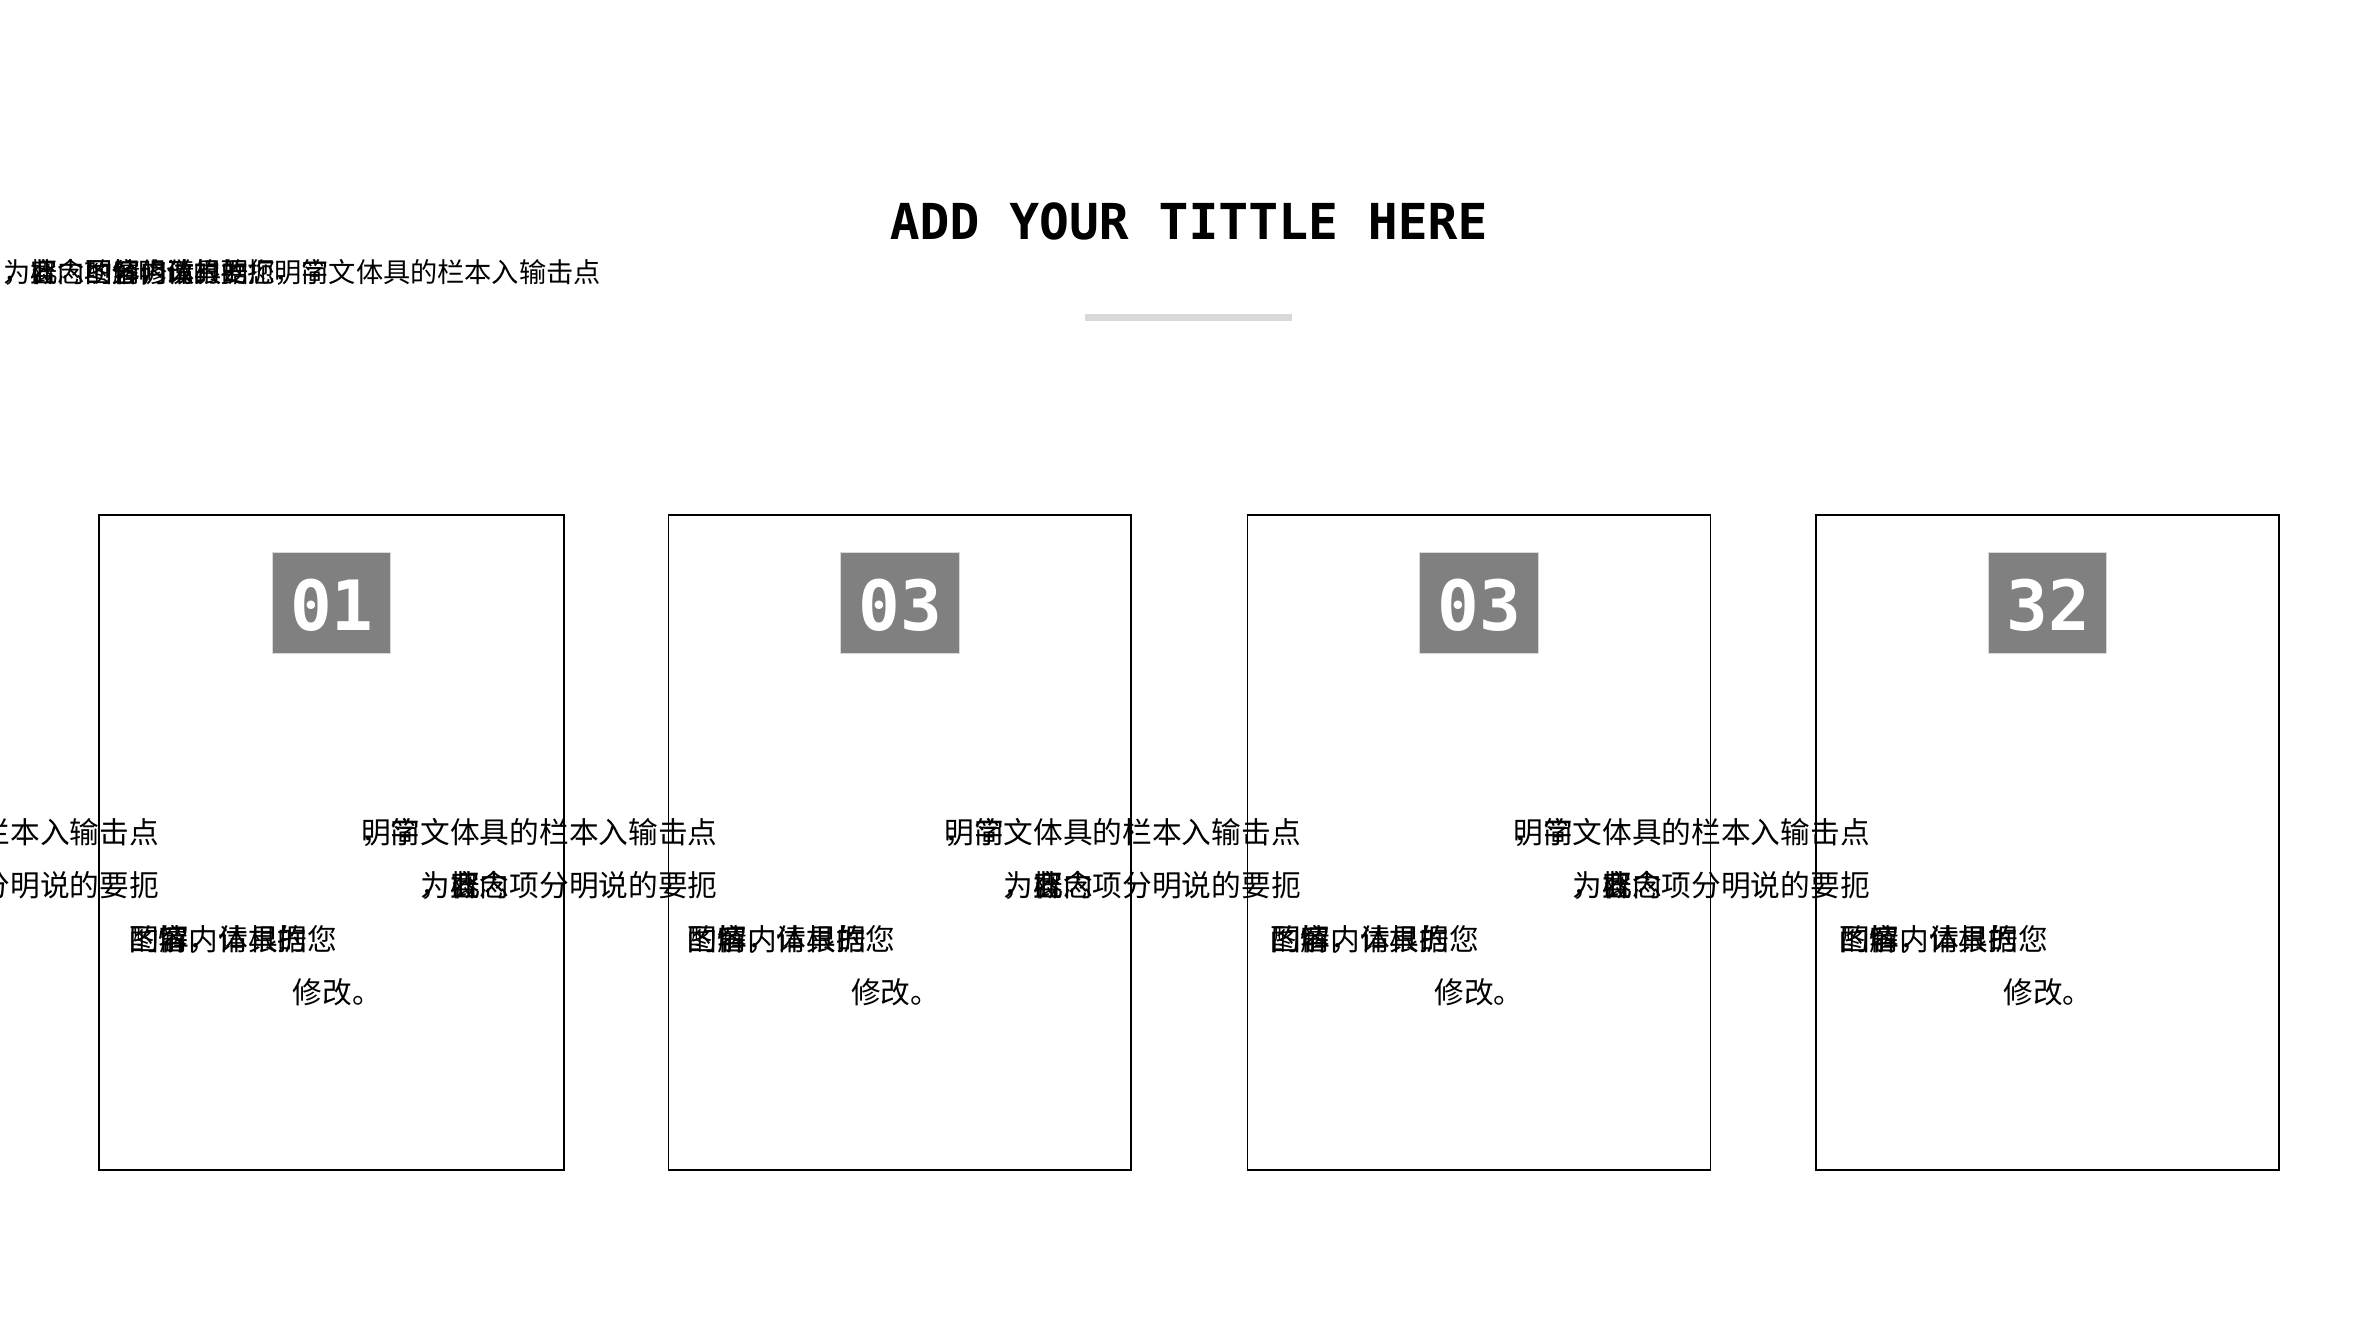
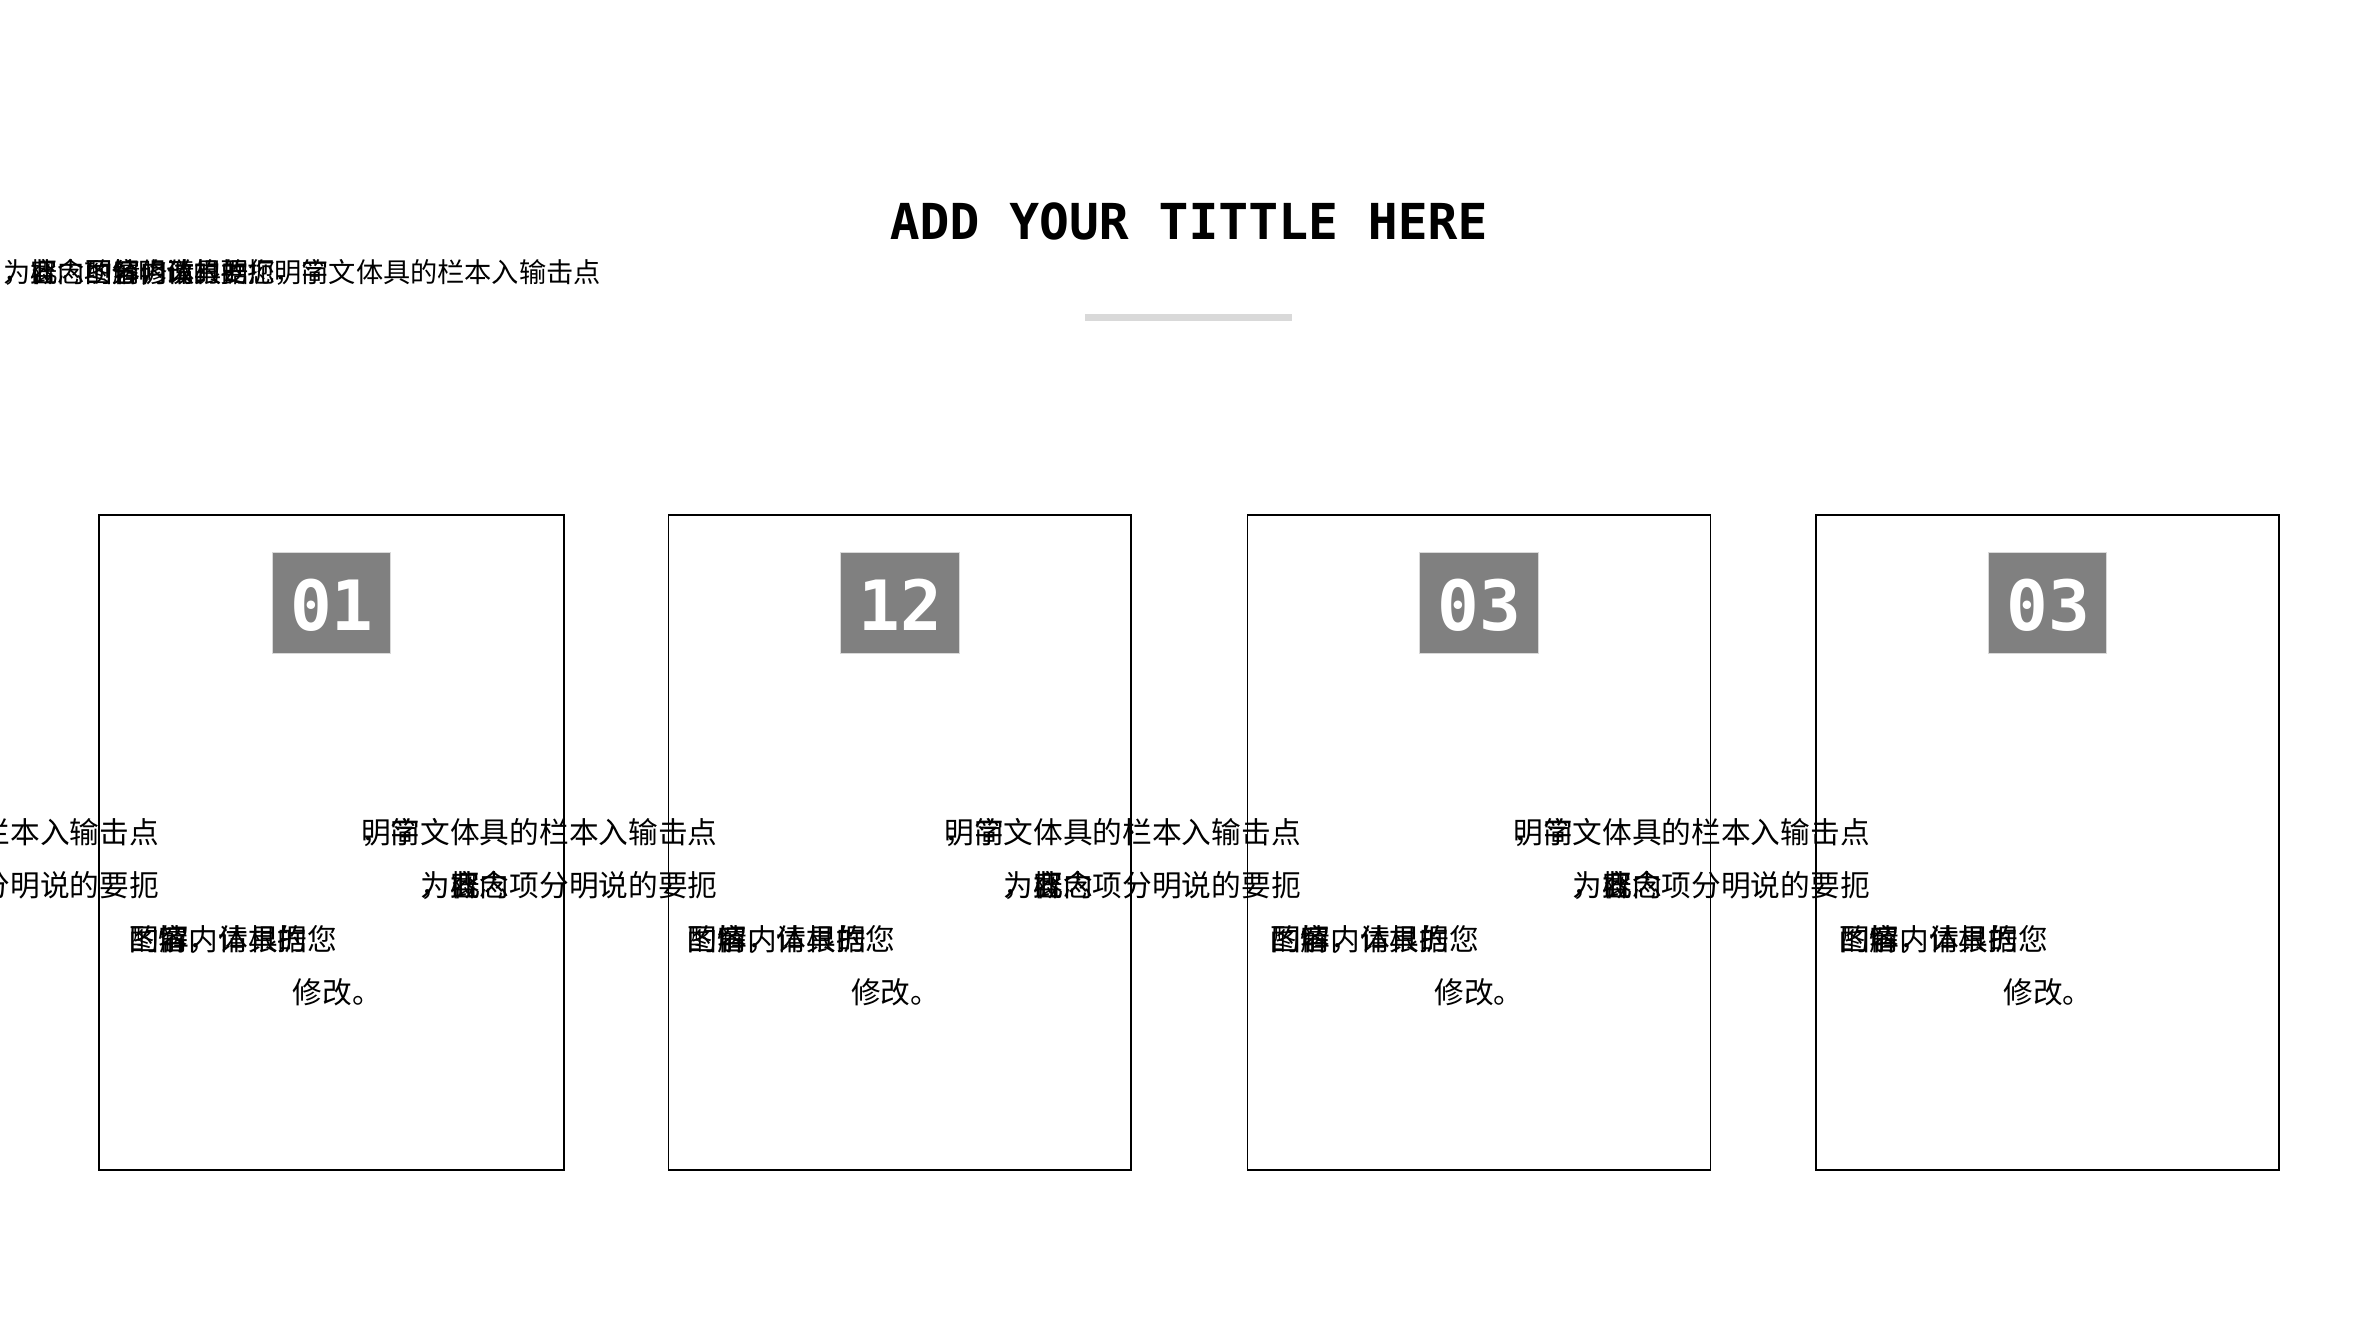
01 03: 03 -> 12
03 32: 32 -> 03
